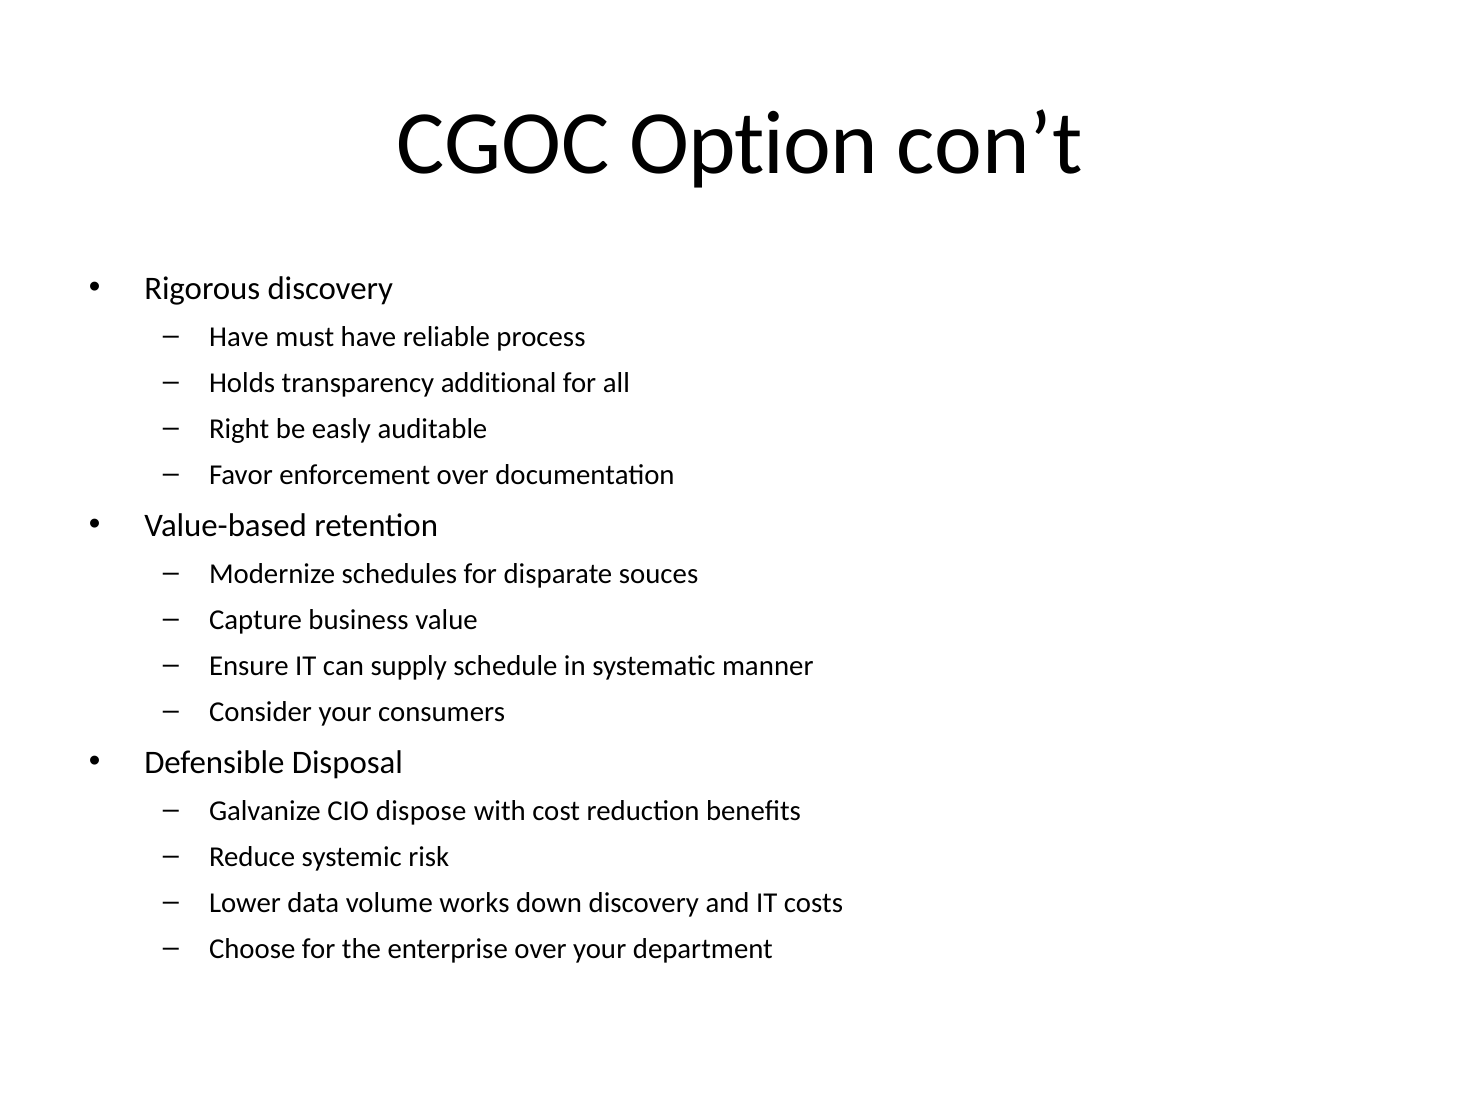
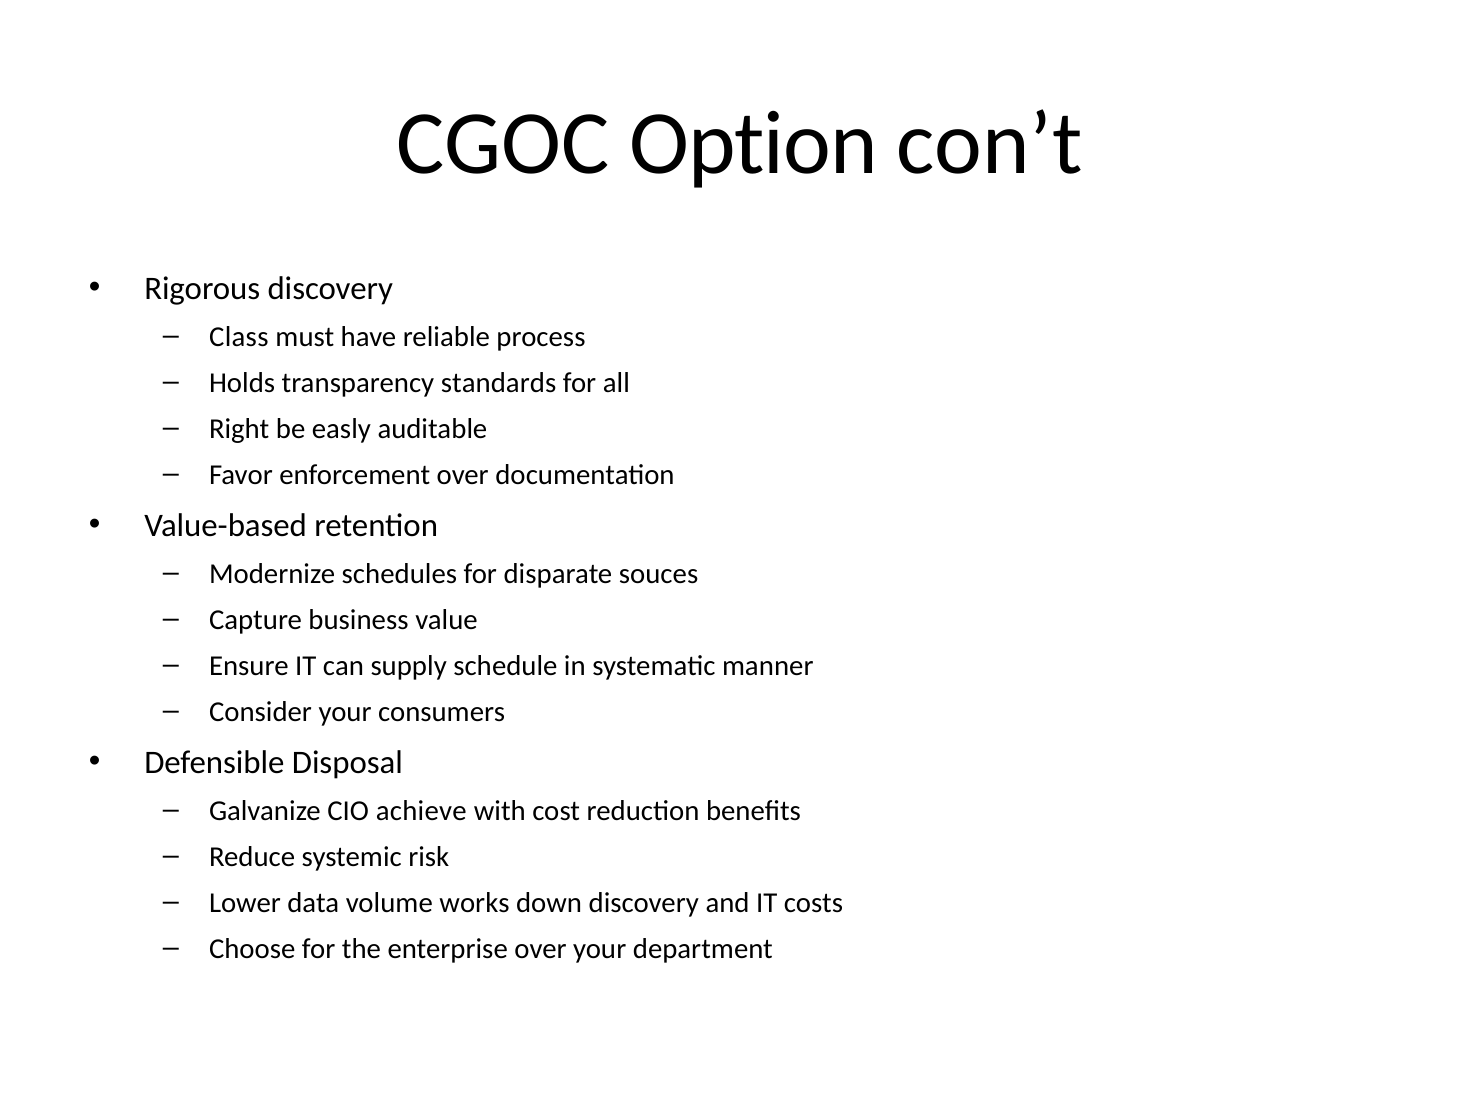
Have at (239, 337): Have -> Class
additional: additional -> standards
dispose: dispose -> achieve
